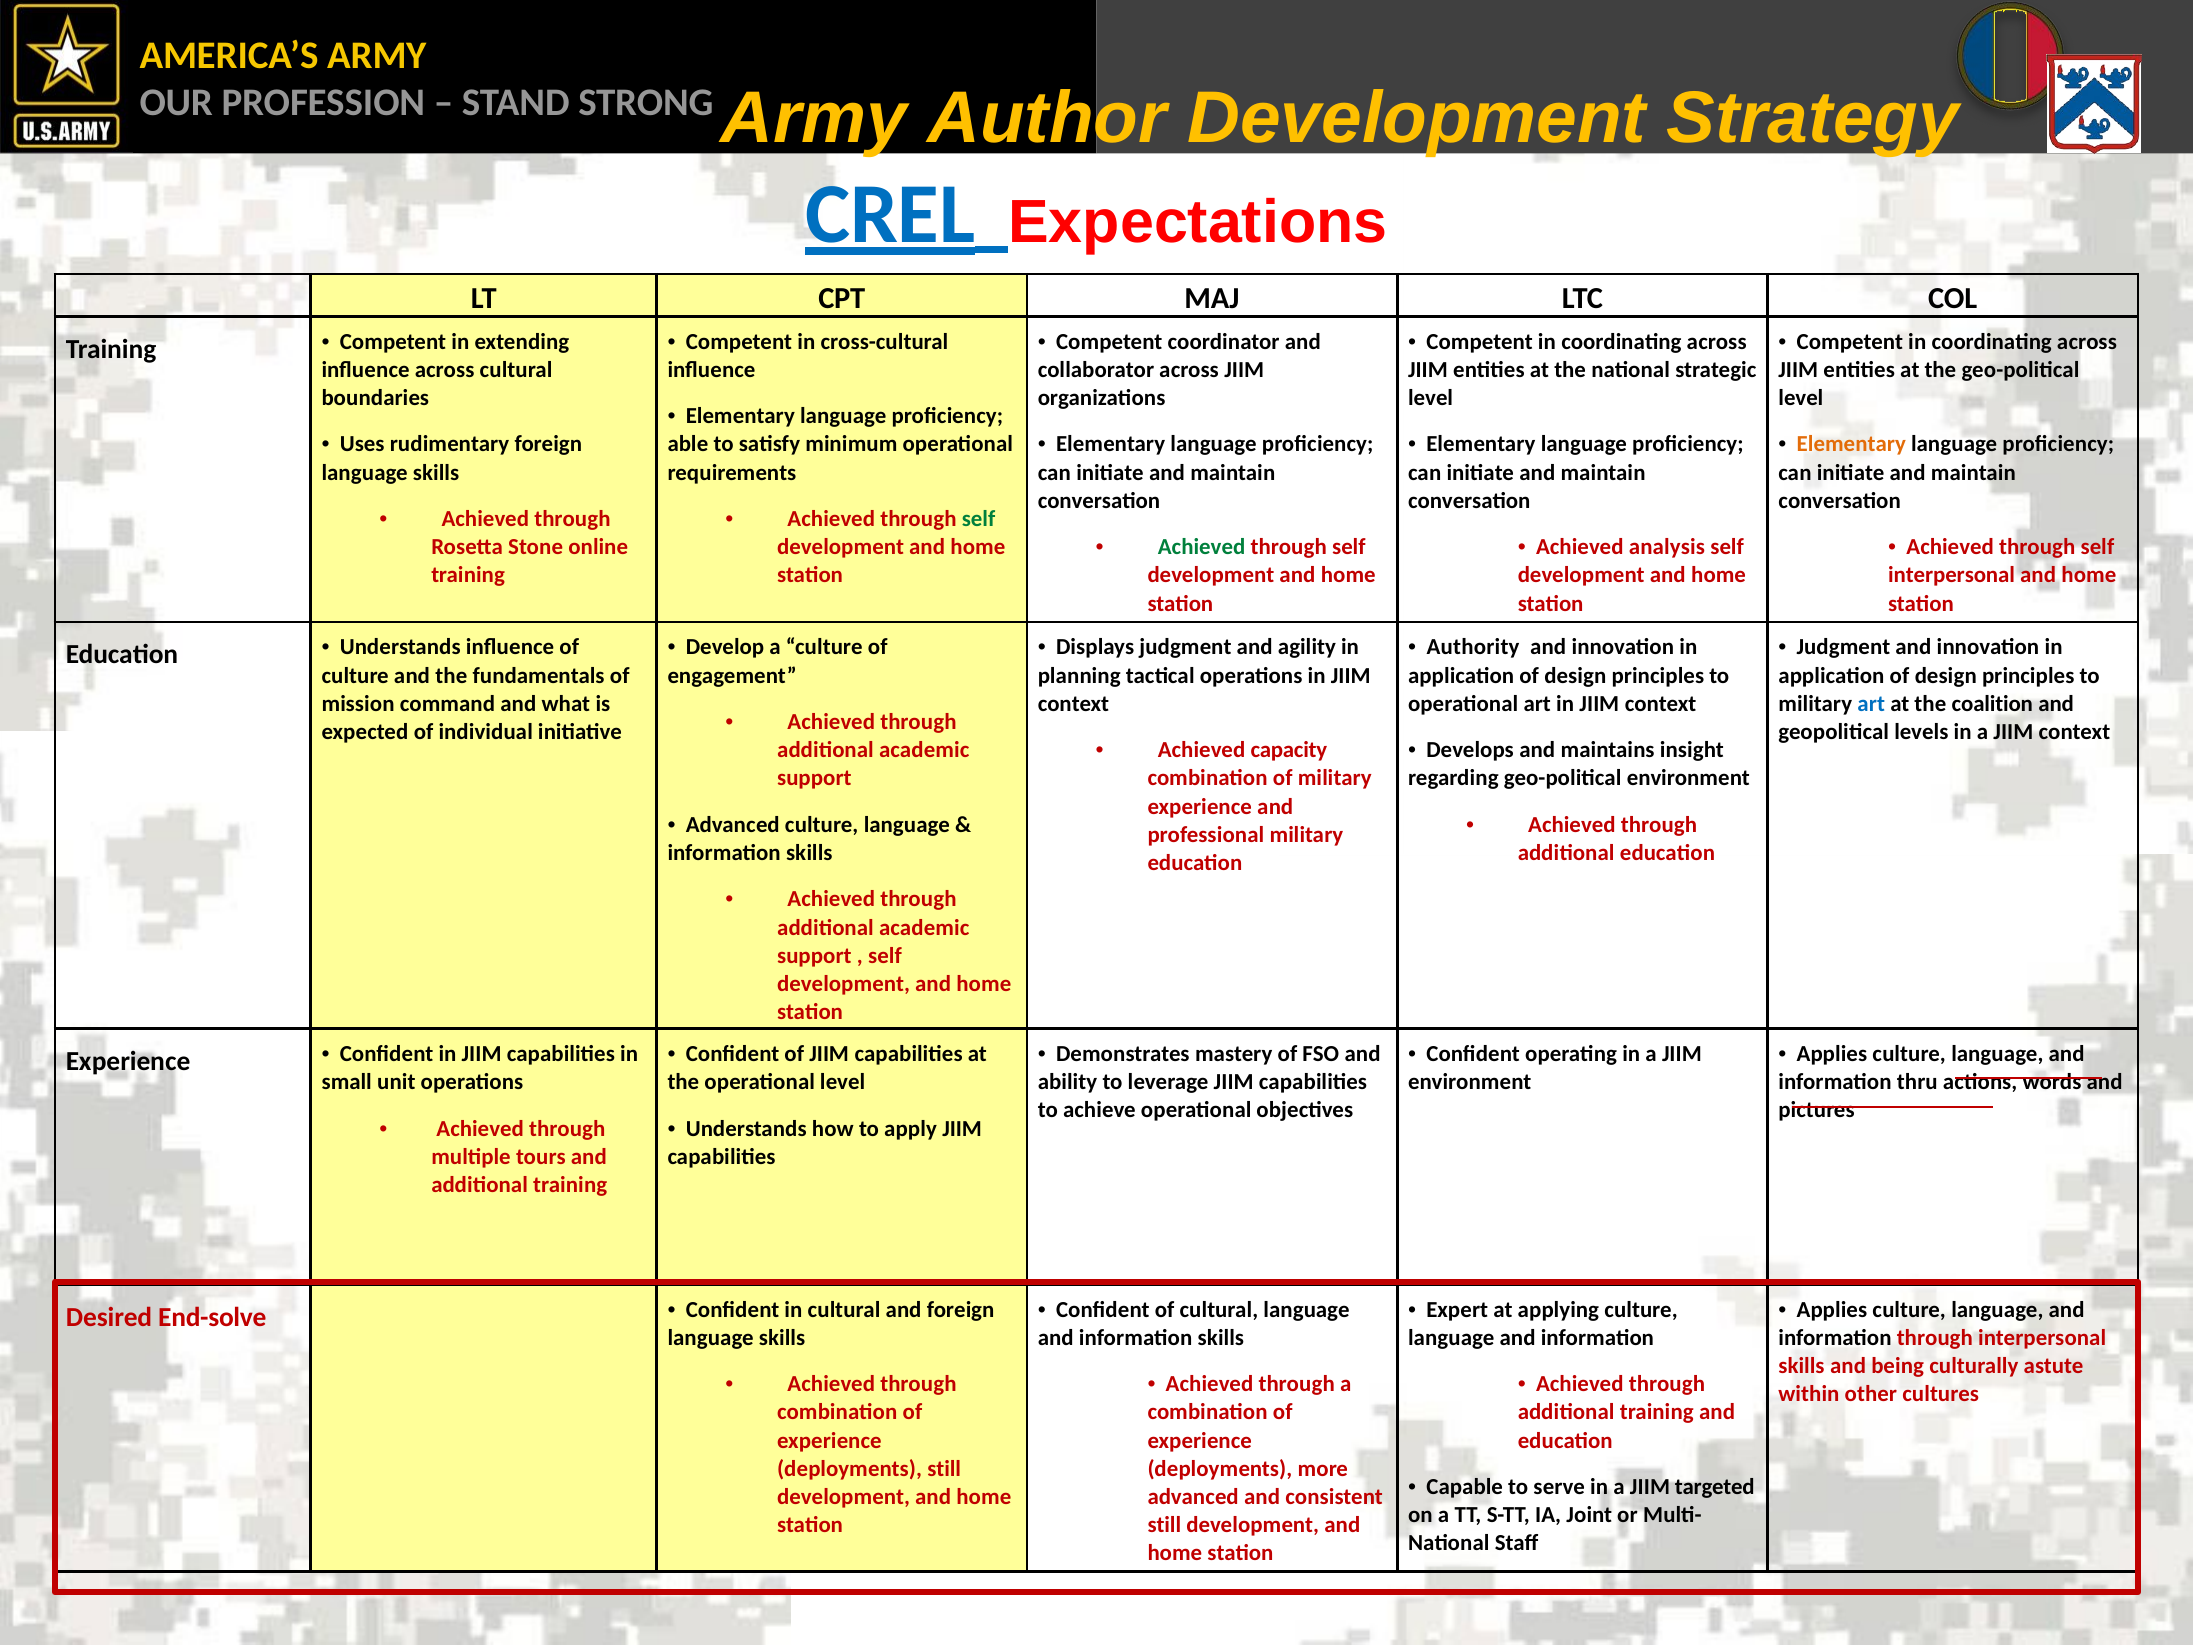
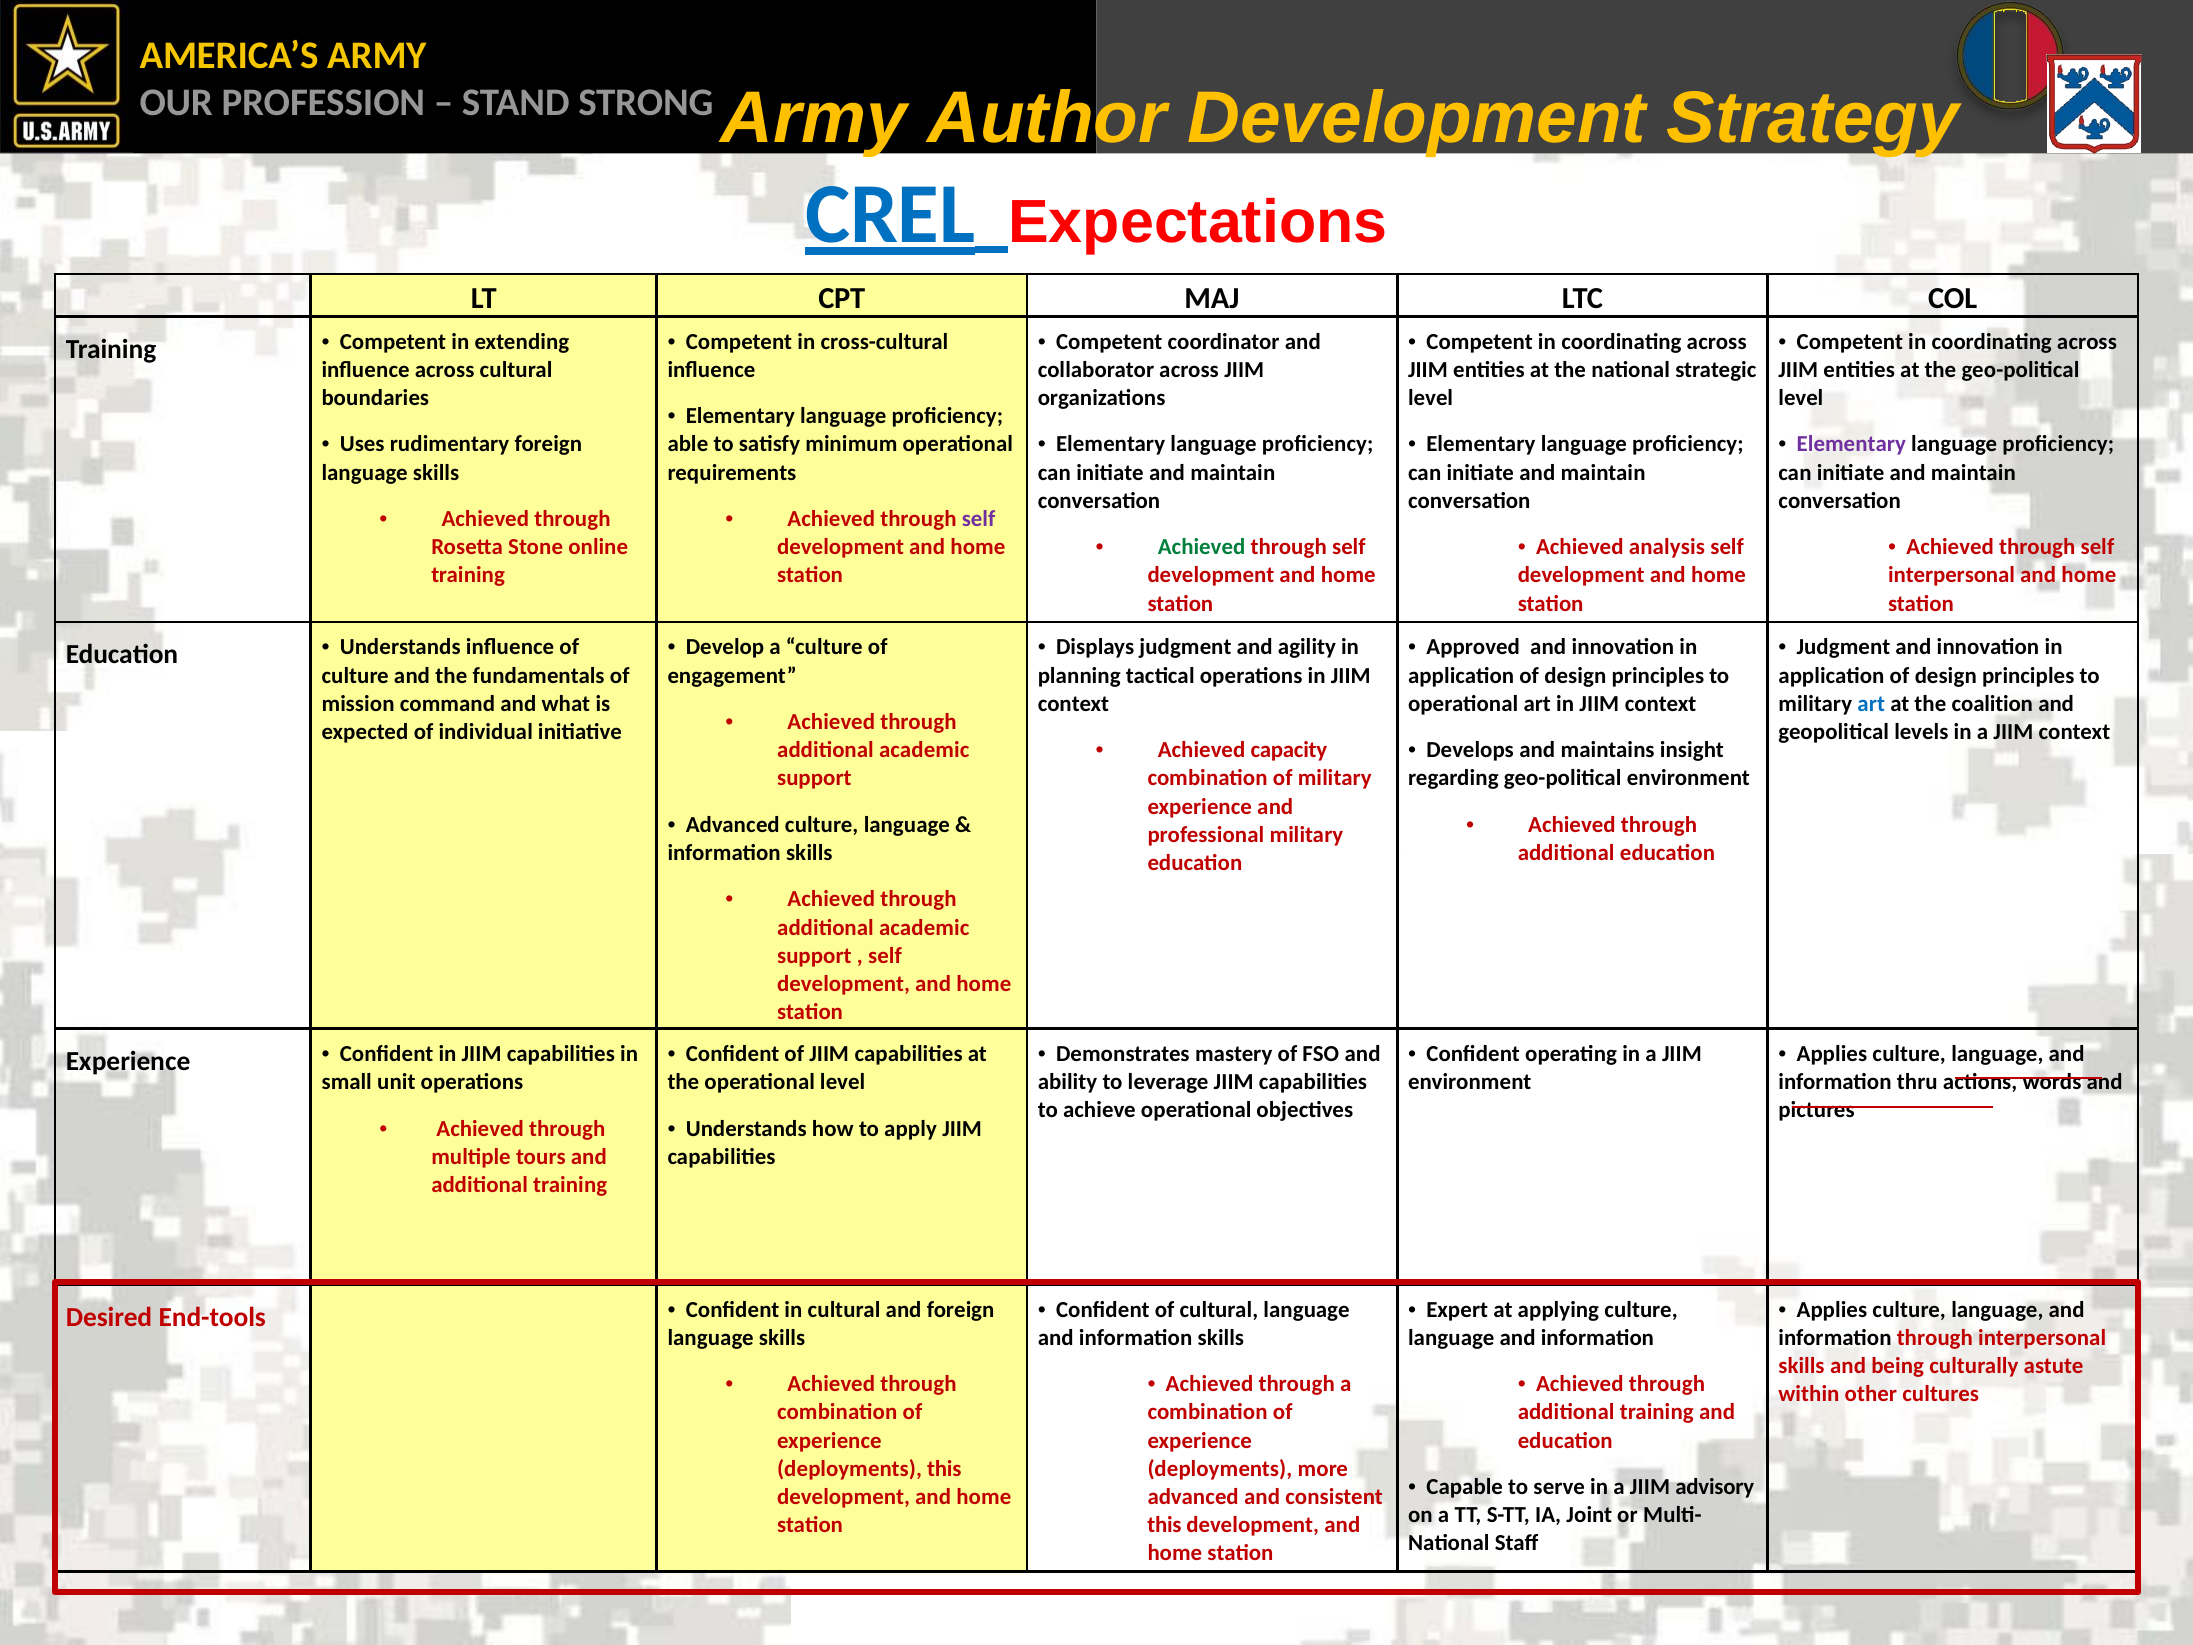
Elementary at (1851, 444) colour: orange -> purple
self at (979, 519) colour: green -> purple
Authority: Authority -> Approved
End-solve: End-solve -> End-tools
deployments still: still -> this
targeted: targeted -> advisory
still at (1164, 1525): still -> this
